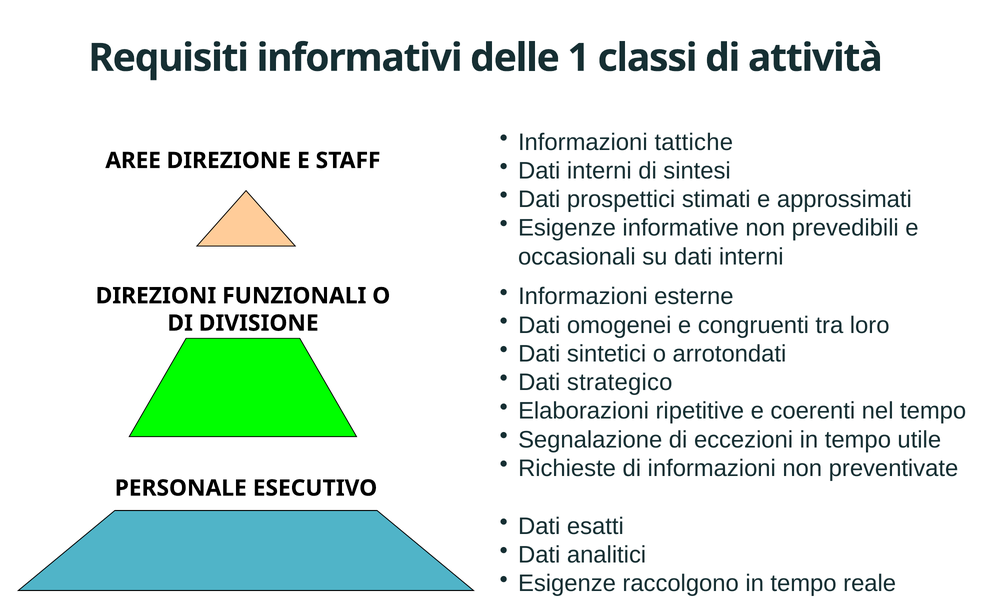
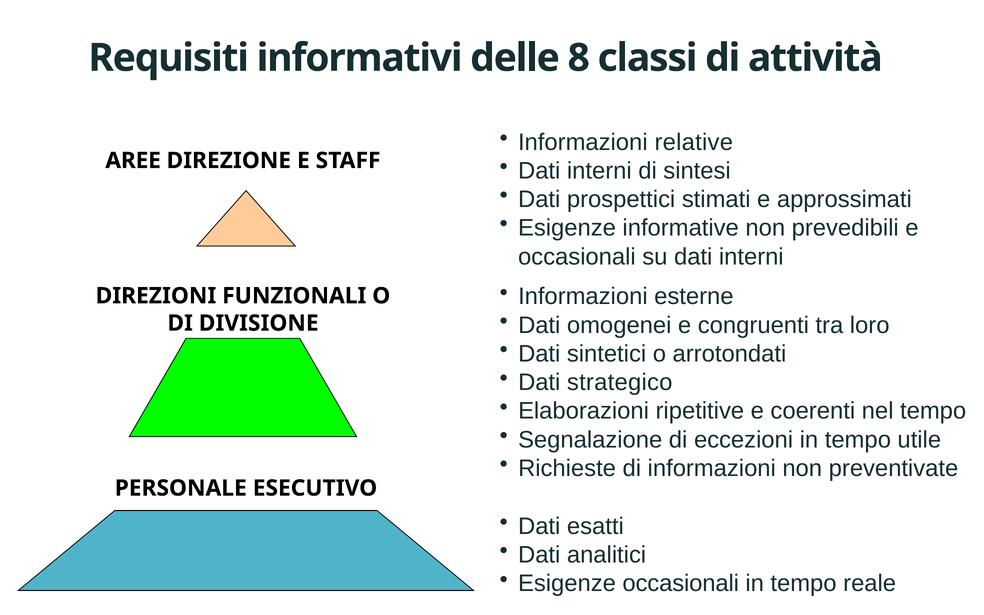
1: 1 -> 8
tattiche: tattiche -> relative
Esigenze raccolgono: raccolgono -> occasionali
